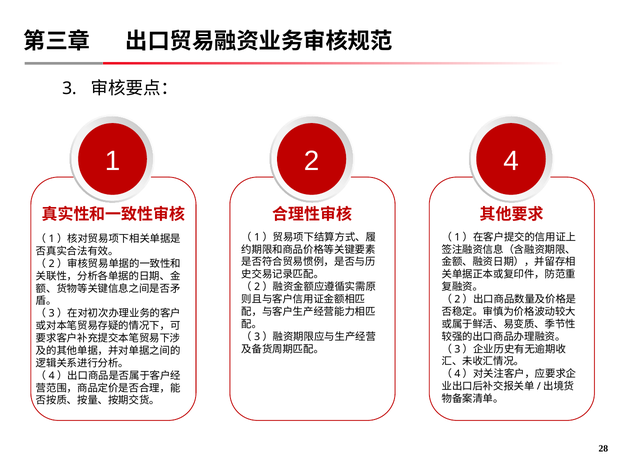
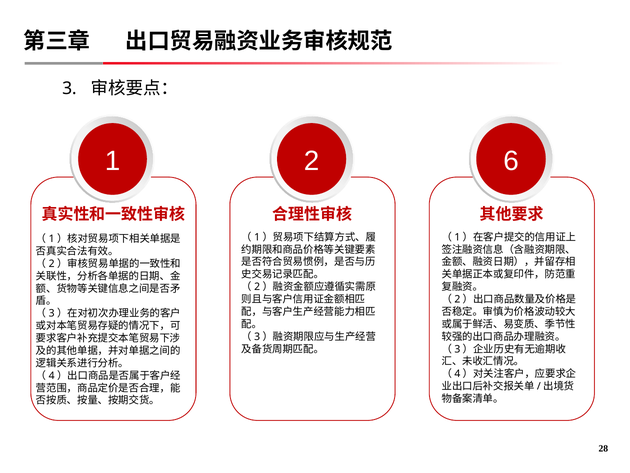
4: 4 -> 6
